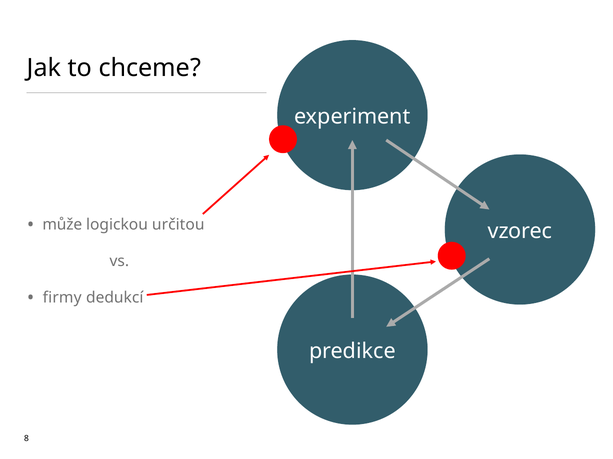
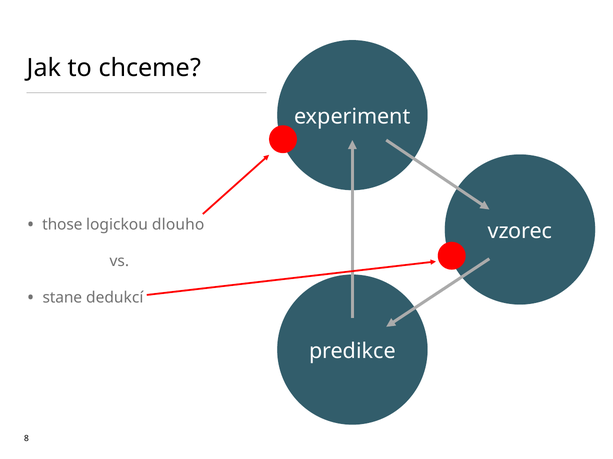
může: může -> those
určitou: určitou -> dlouho
firmy: firmy -> stane
